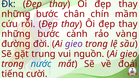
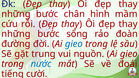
chín: chín -> hình
cành: cành -> sống
vàng: vàng -> đoàn
gieo at (74, 44) colour: purple -> blue
